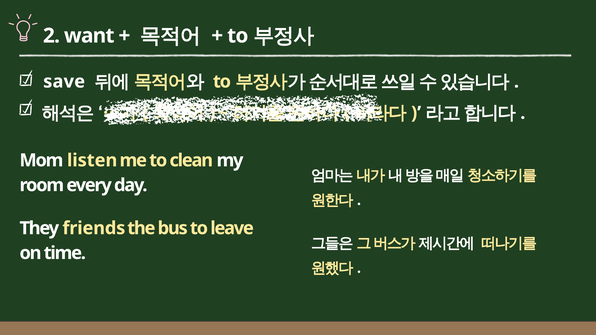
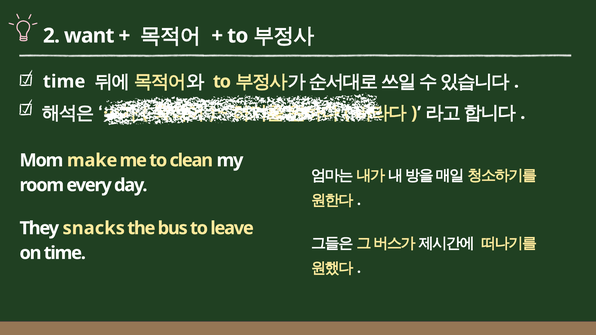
save at (64, 82): save -> time
listen: listen -> make
friends: friends -> snacks
